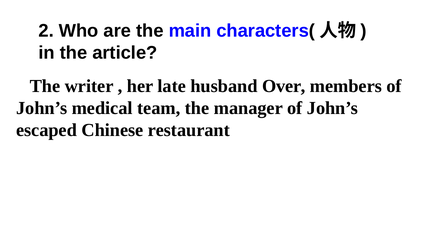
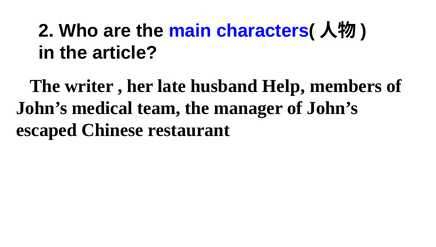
Over: Over -> Help
